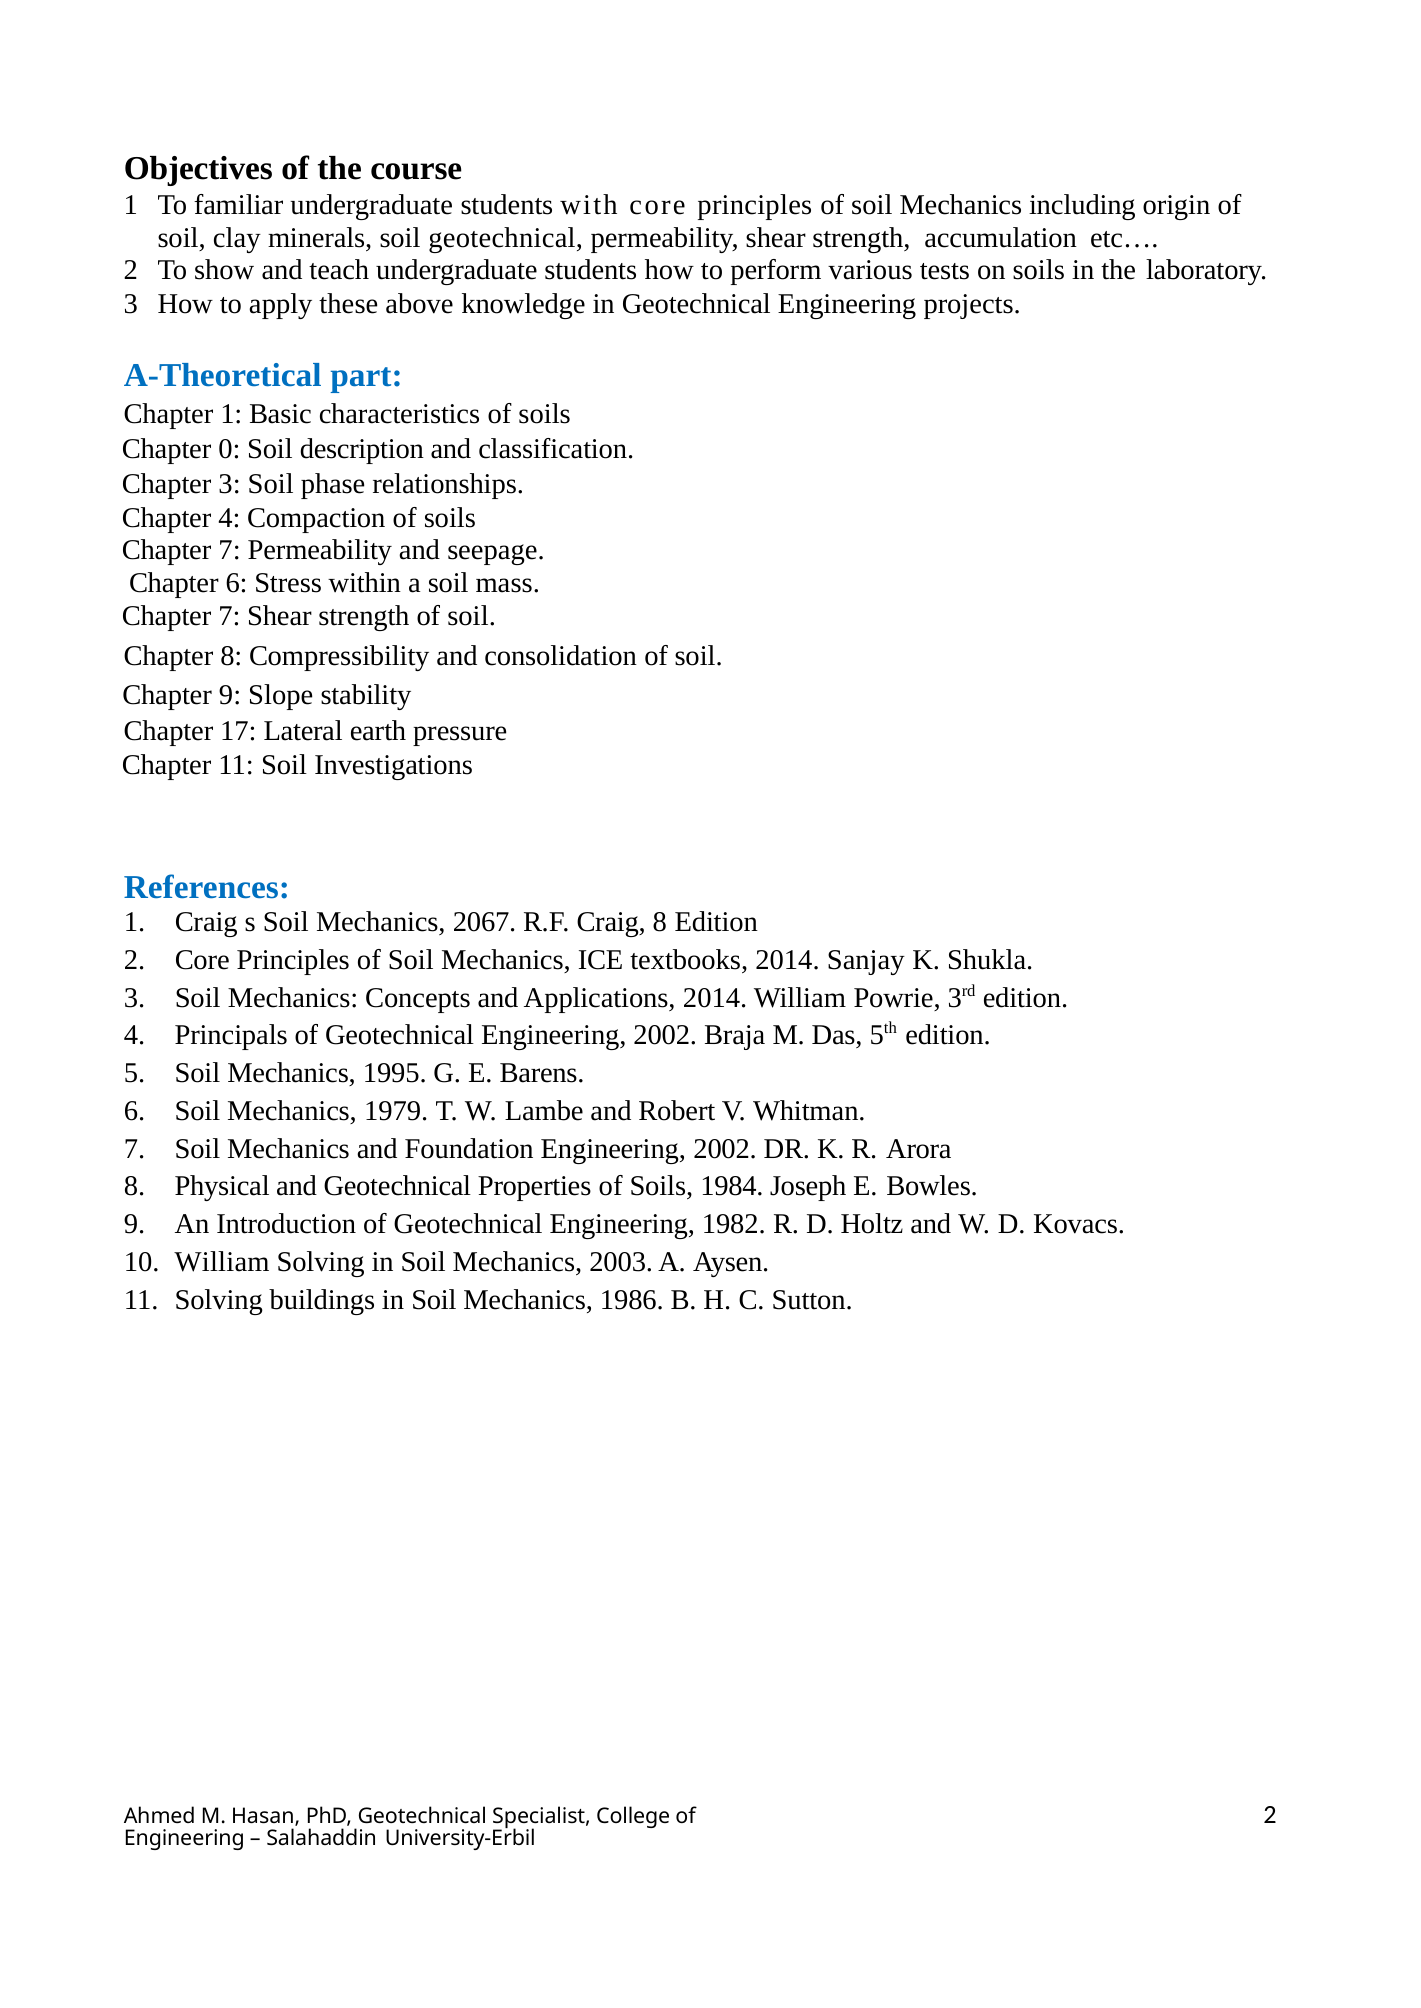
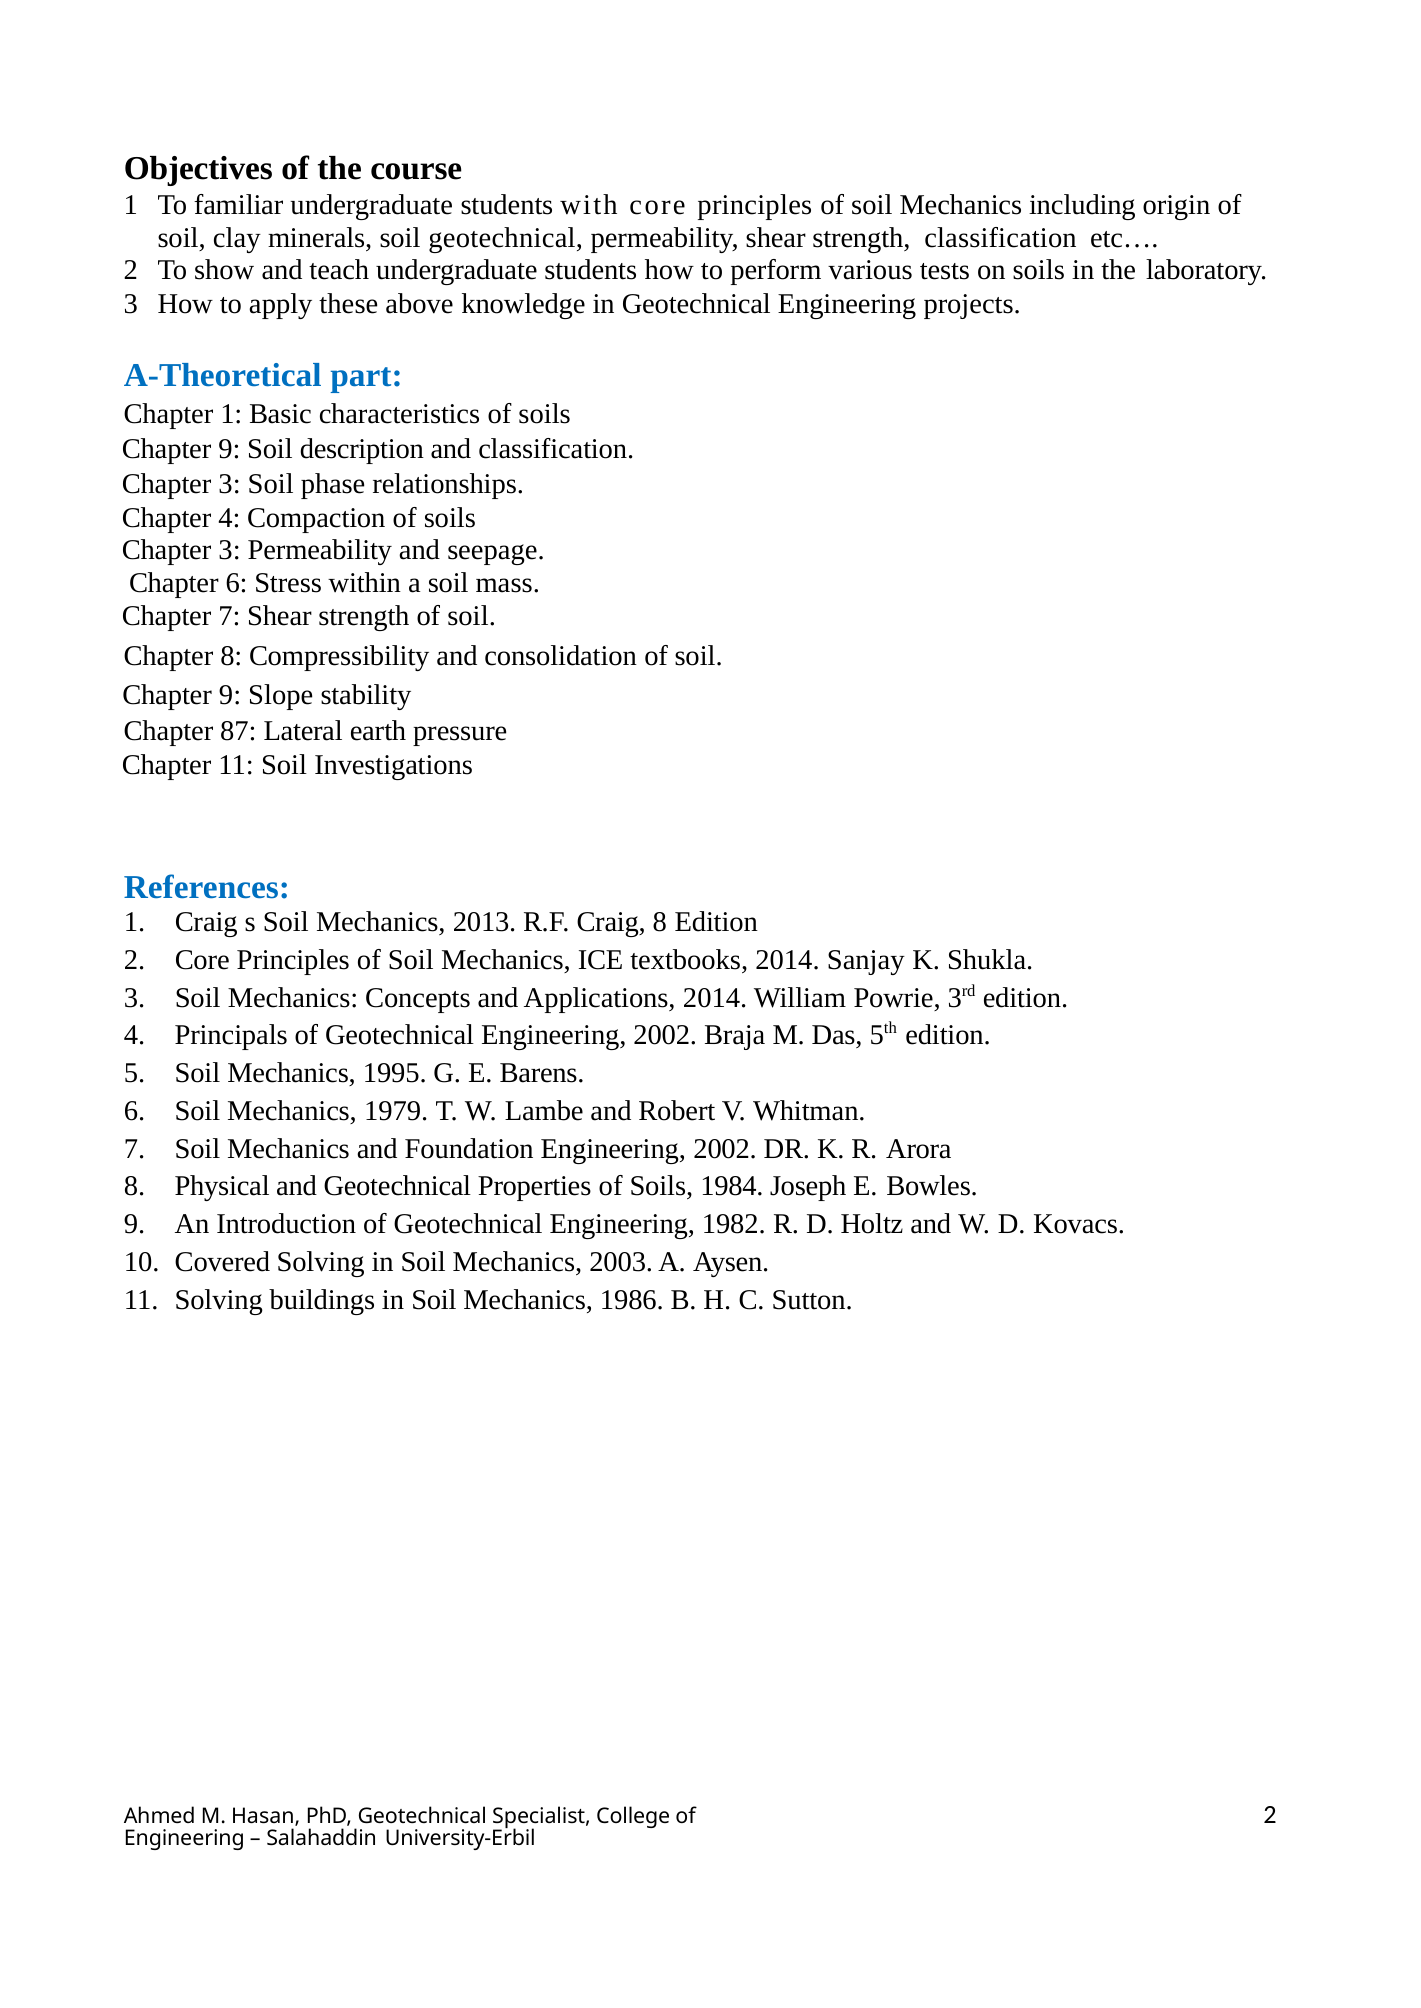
strength accumulation: accumulation -> classification
0 at (230, 449): 0 -> 9
7 at (230, 551): 7 -> 3
17: 17 -> 87
2067: 2067 -> 2013
10 William: William -> Covered
